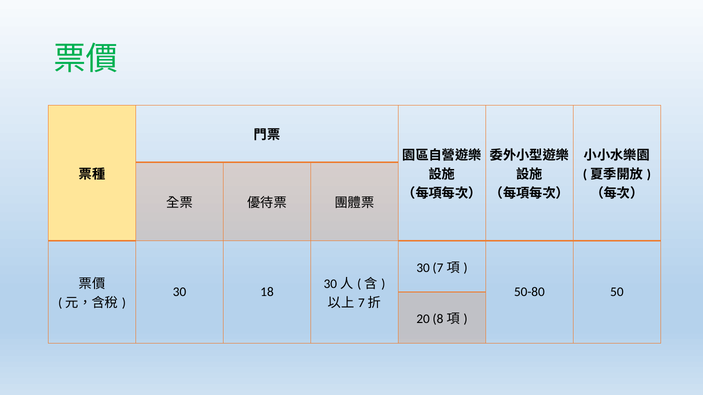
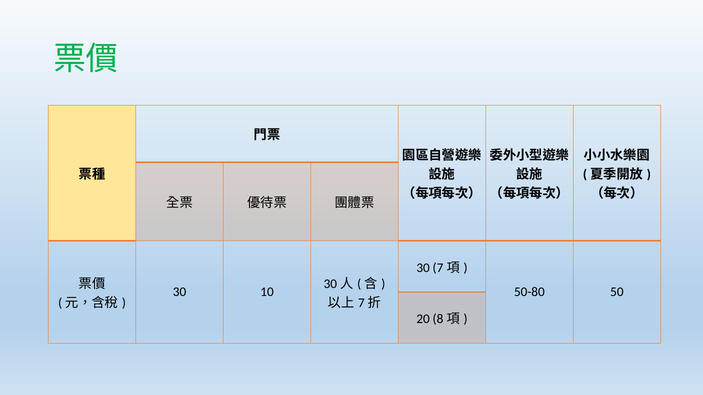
18: 18 -> 10
